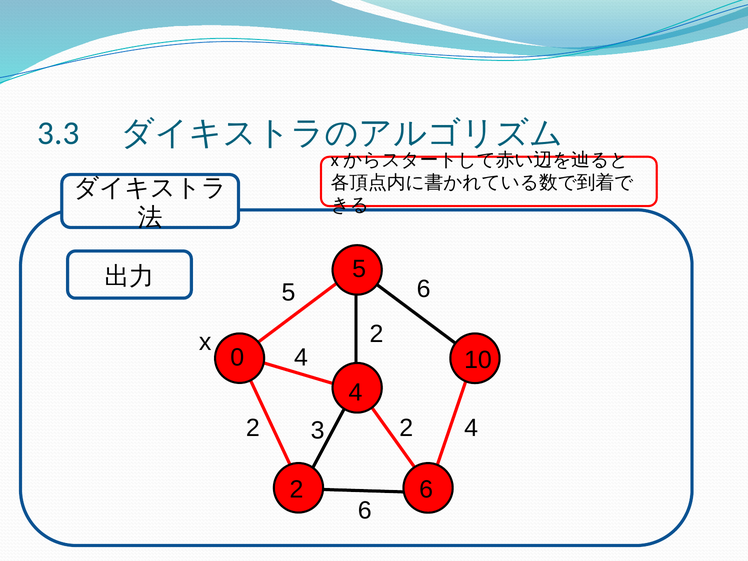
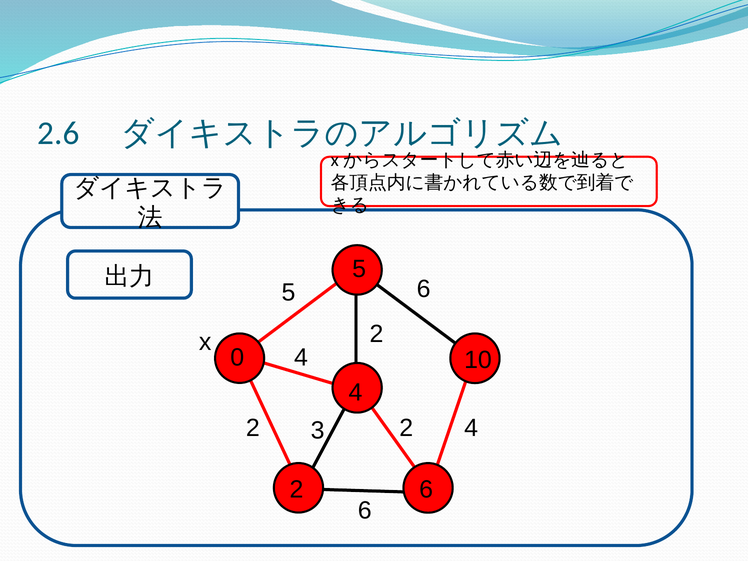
3.3: 3.3 -> 2.6
